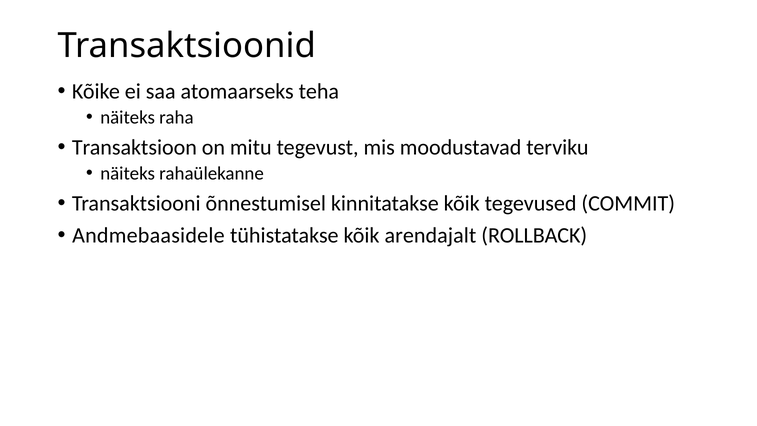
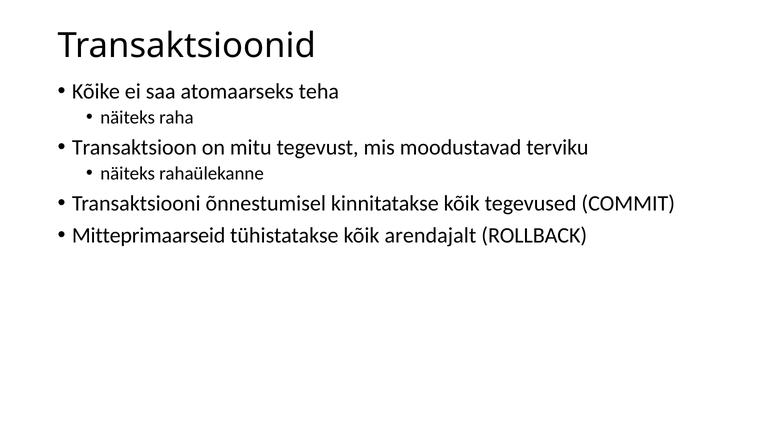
Andmebaasidele: Andmebaasidele -> Mitteprimaarseid
